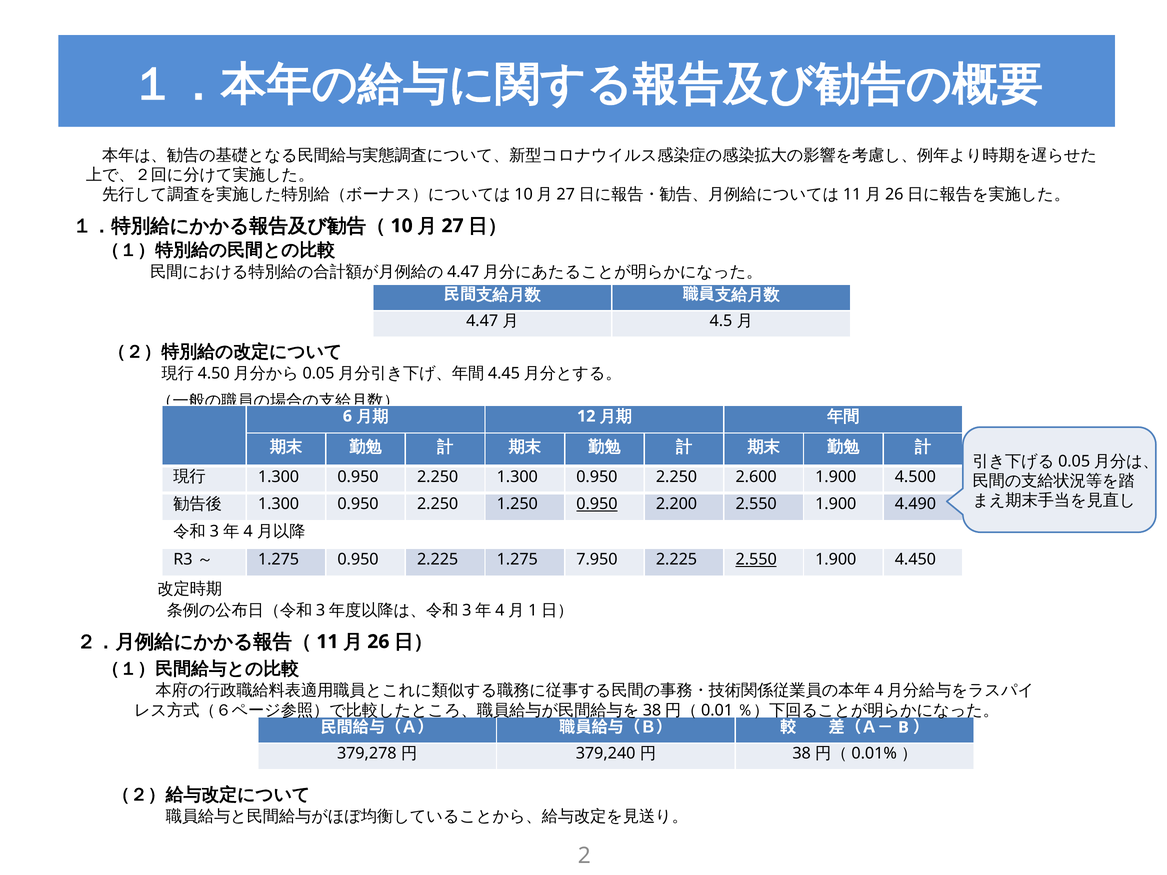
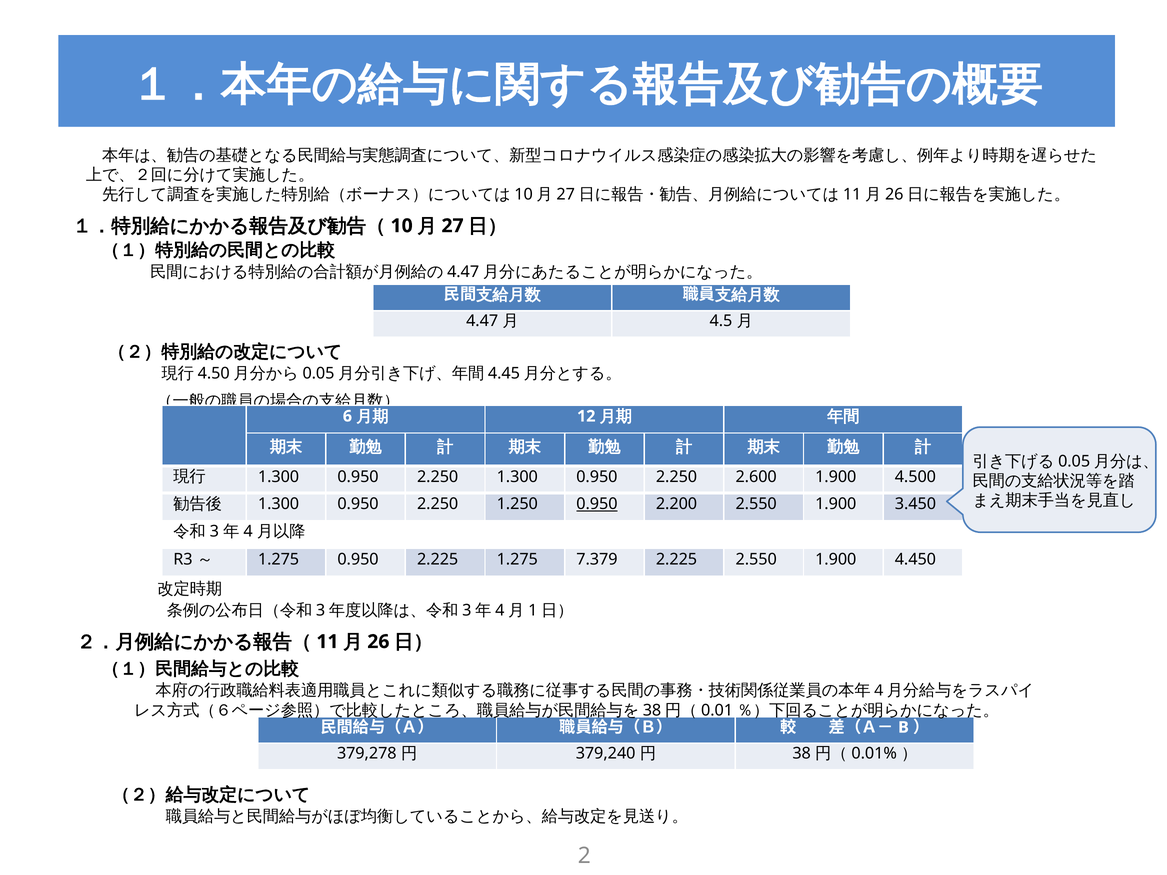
4.490: 4.490 -> 3.450
7.950: 7.950 -> 7.379
2.550 at (756, 560) underline: present -> none
